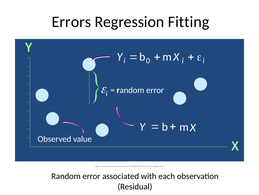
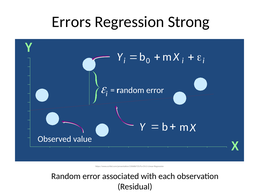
Fitting: Fitting -> Strong
